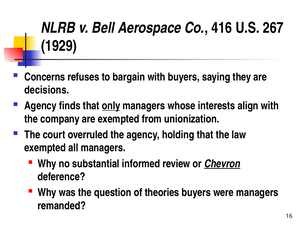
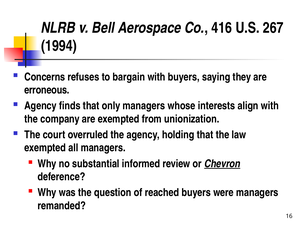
1929: 1929 -> 1994
decisions: decisions -> erroneous
only underline: present -> none
theories: theories -> reached
